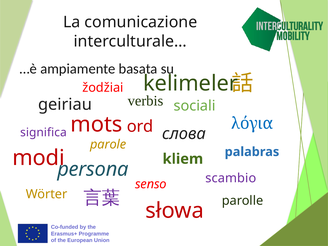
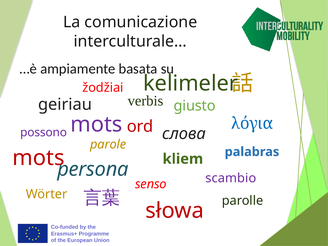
sociali: sociali -> giusto
mots at (96, 124) colour: red -> purple
significa: significa -> possono
modi at (38, 158): modi -> mots
